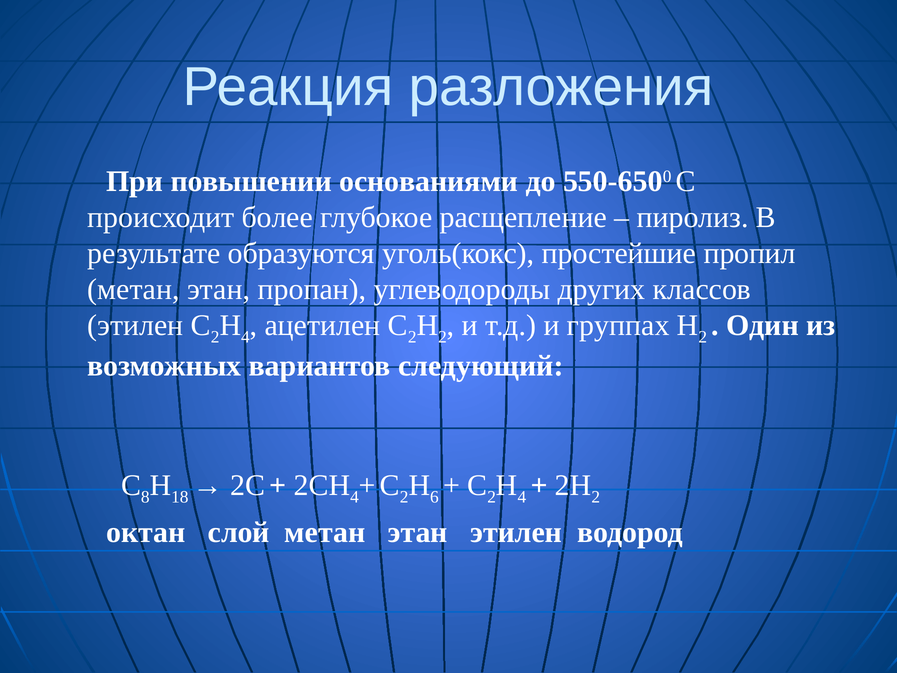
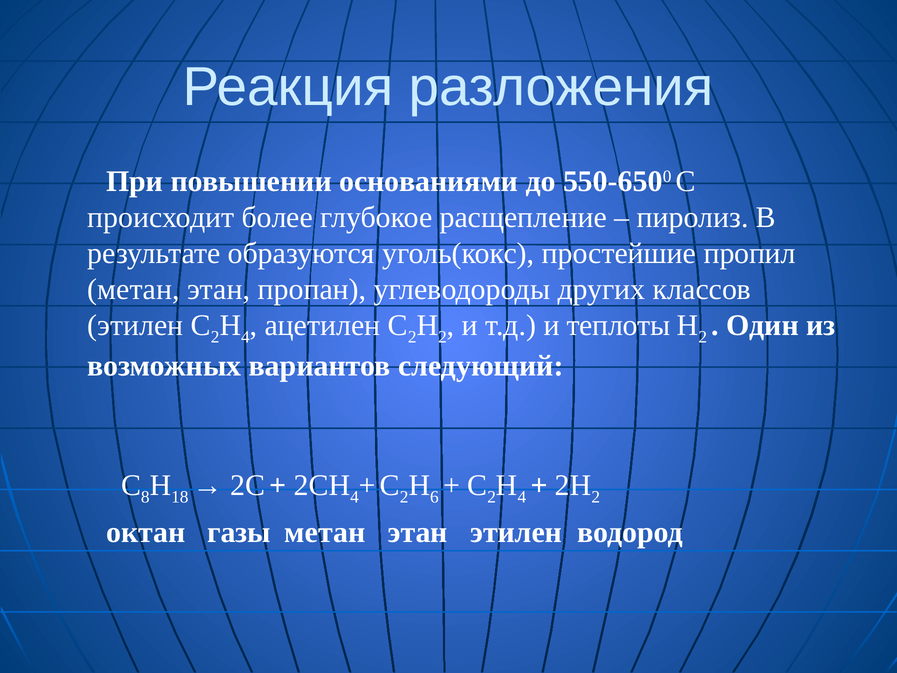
группах: группах -> теплоты
слой: слой -> газы
